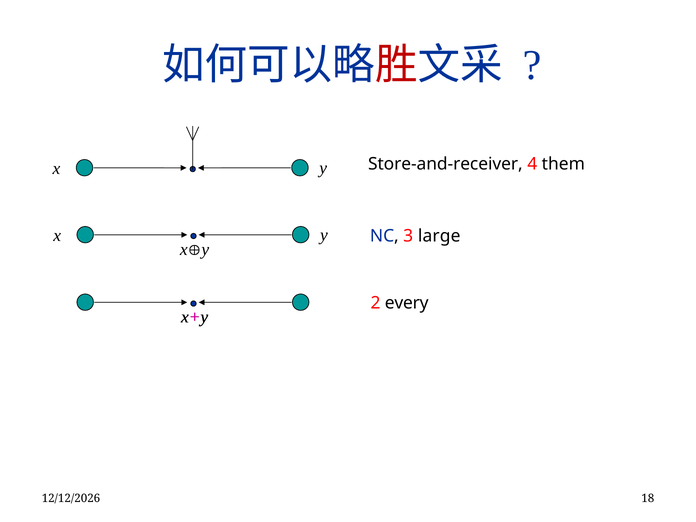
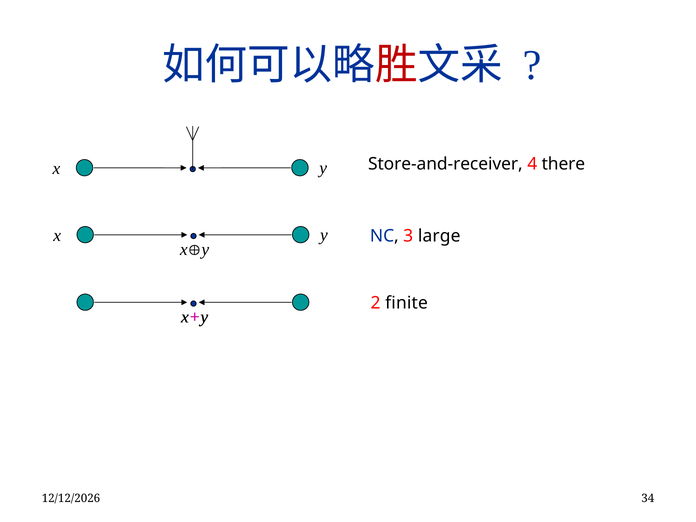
them: them -> there
every: every -> finite
18: 18 -> 34
